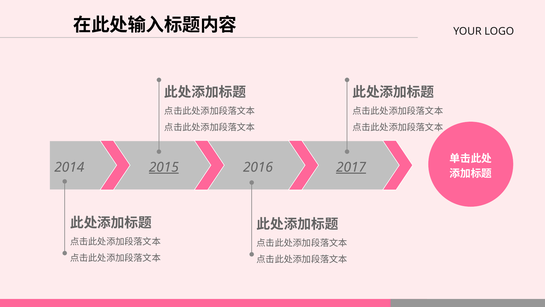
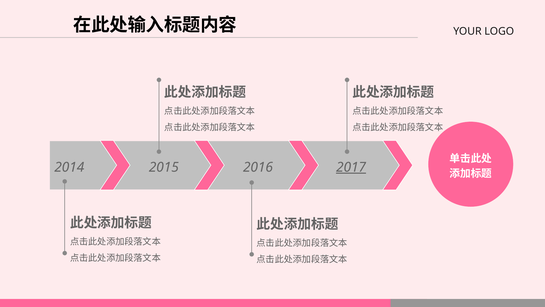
2015 underline: present -> none
